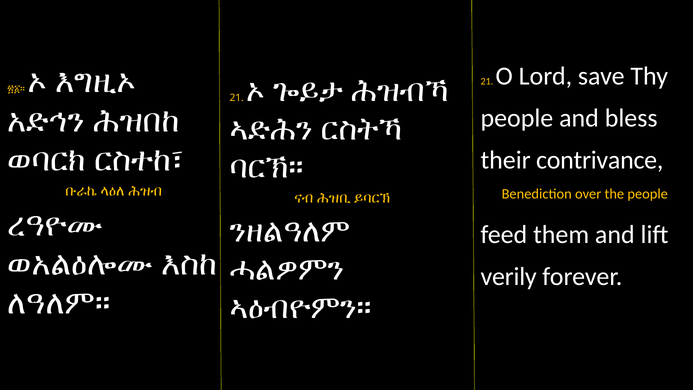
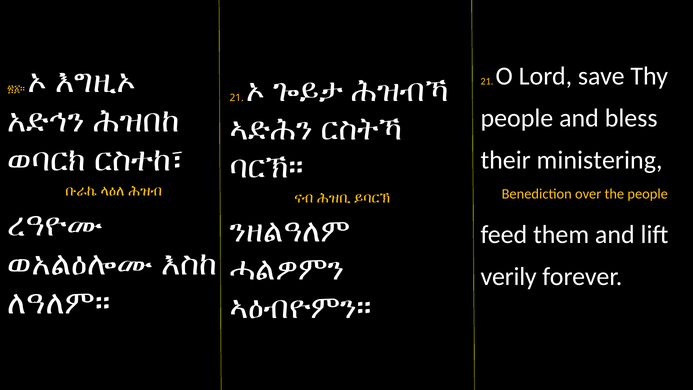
contrivance: contrivance -> ministering
